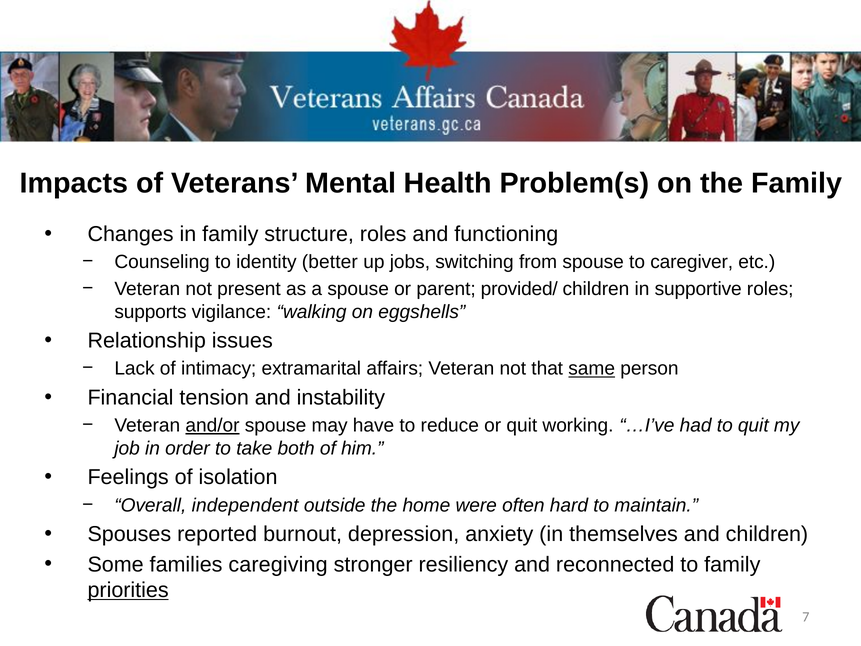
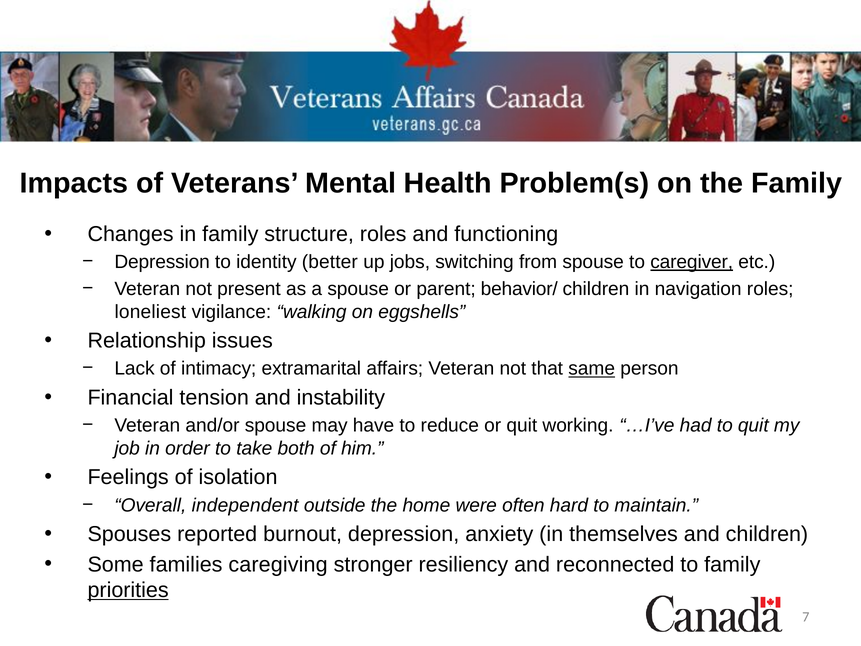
Counseling at (162, 262): Counseling -> Depression
caregiver underline: none -> present
provided/: provided/ -> behavior/
supportive: supportive -> navigation
supports: supports -> loneliest
and/or underline: present -> none
